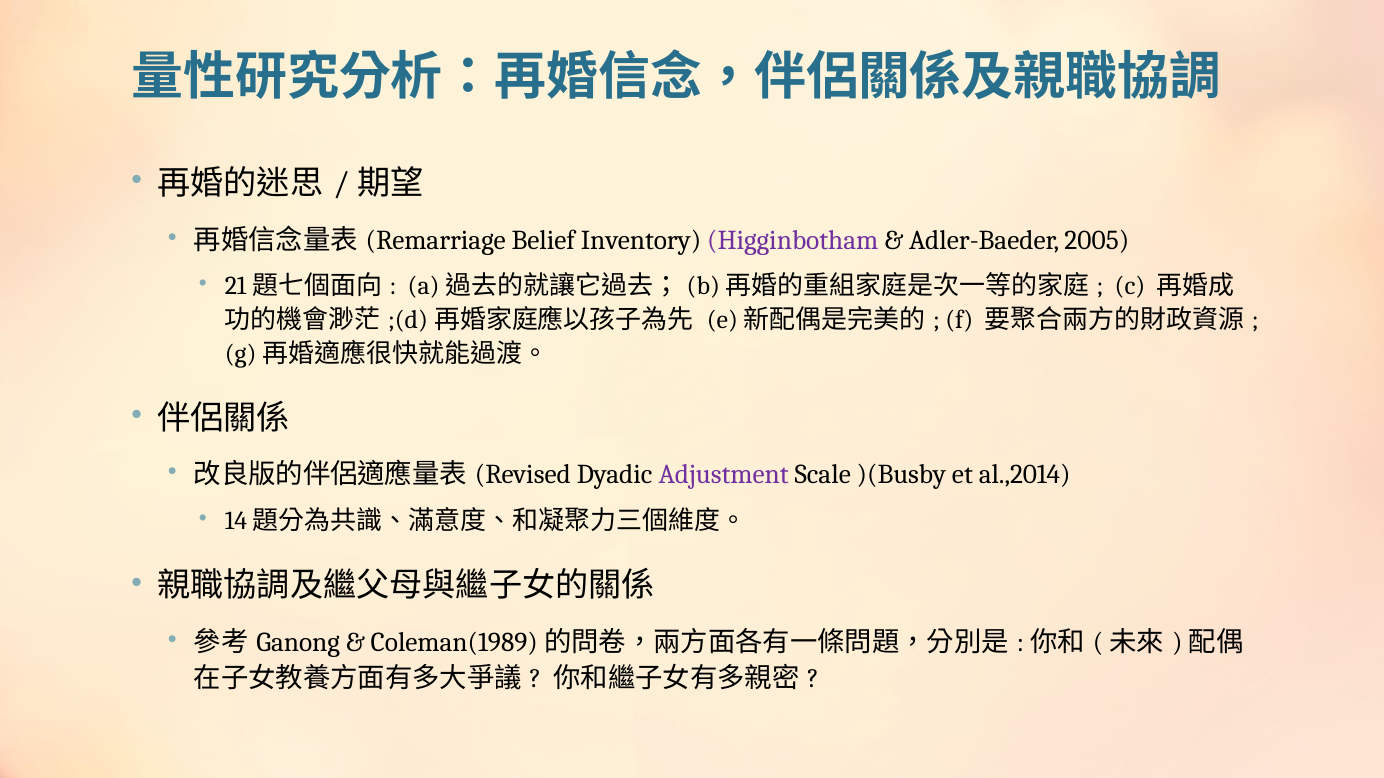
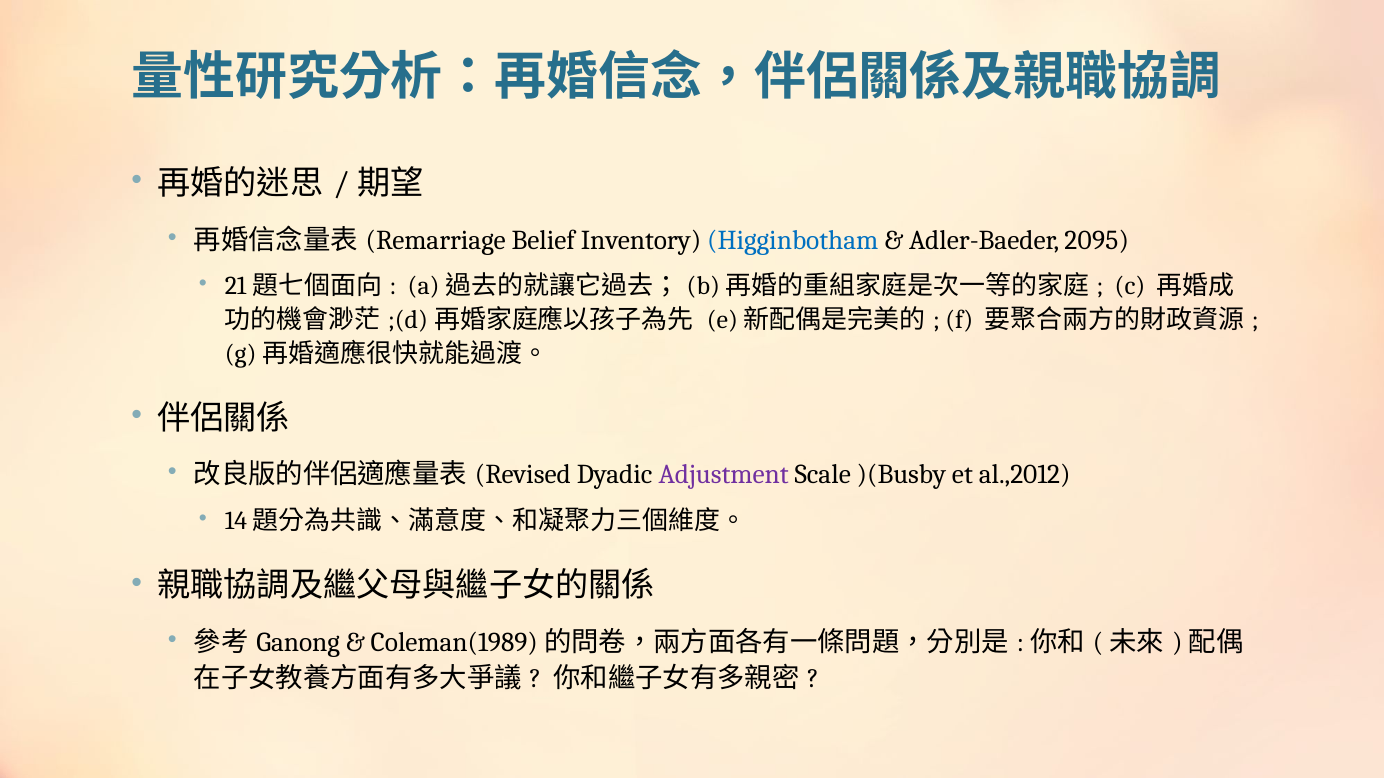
Higginbotham colour: purple -> blue
2005: 2005 -> 2095
al.,2014: al.,2014 -> al.,2012
